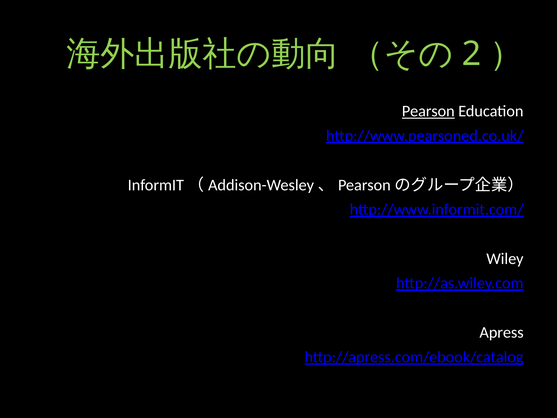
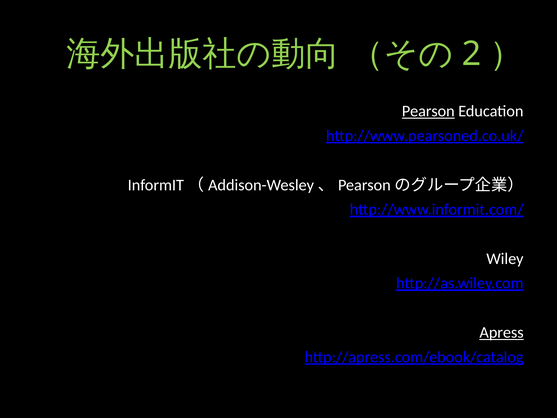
Apress underline: none -> present
